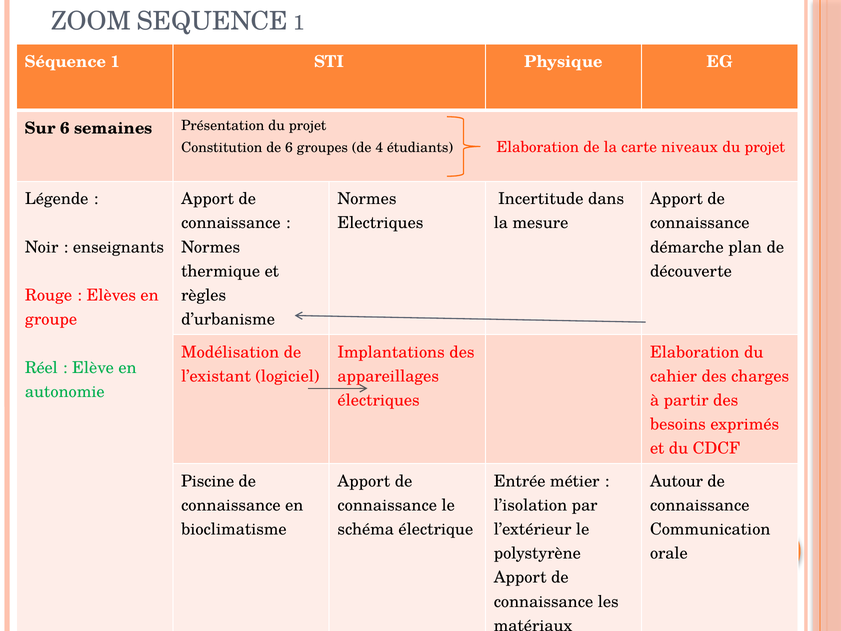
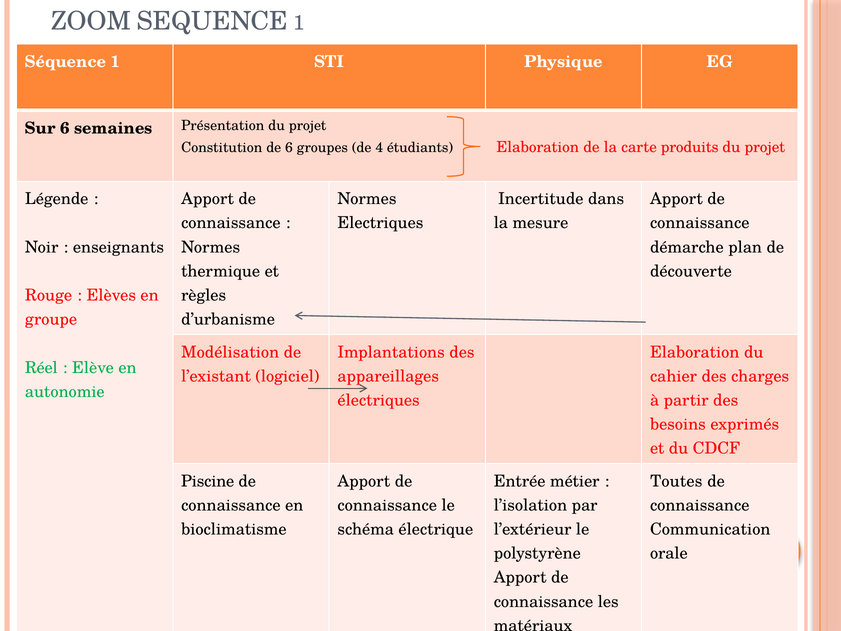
niveaux: niveaux -> produits
Autour: Autour -> Toutes
